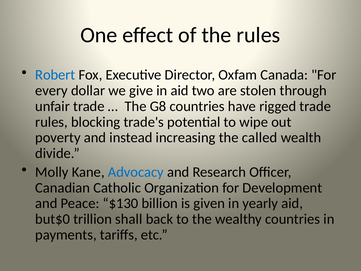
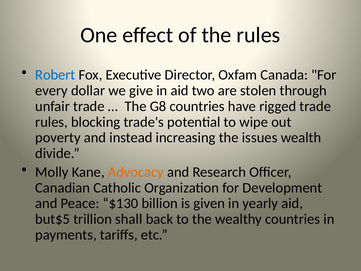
called: called -> issues
Advocacy colour: blue -> orange
but$0: but$0 -> but$5
